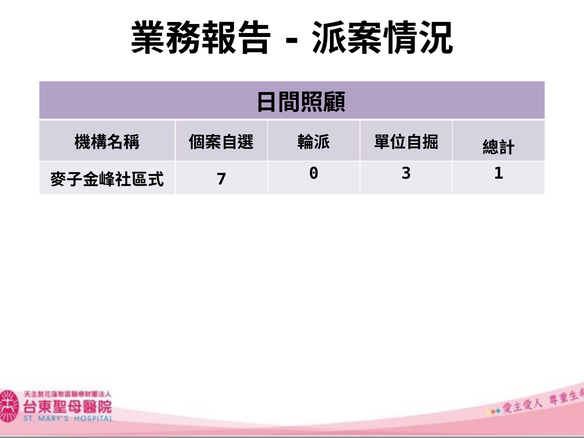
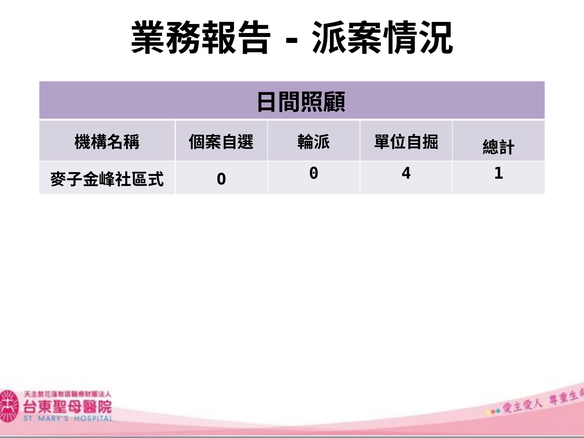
3: 3 -> 4
7 at (221, 179): 7 -> 0
